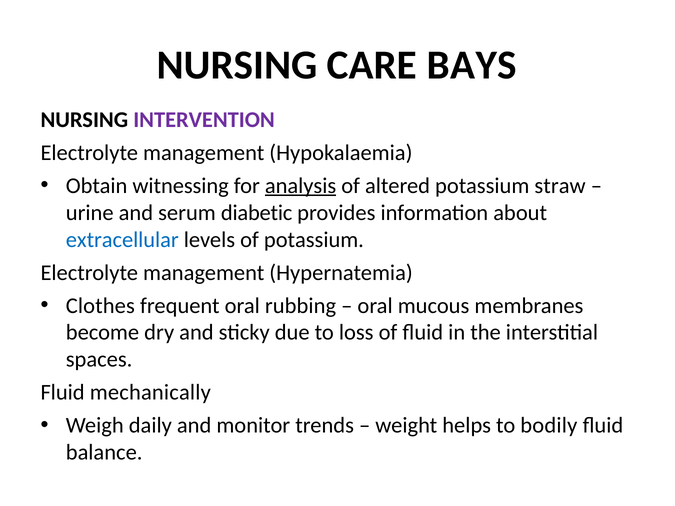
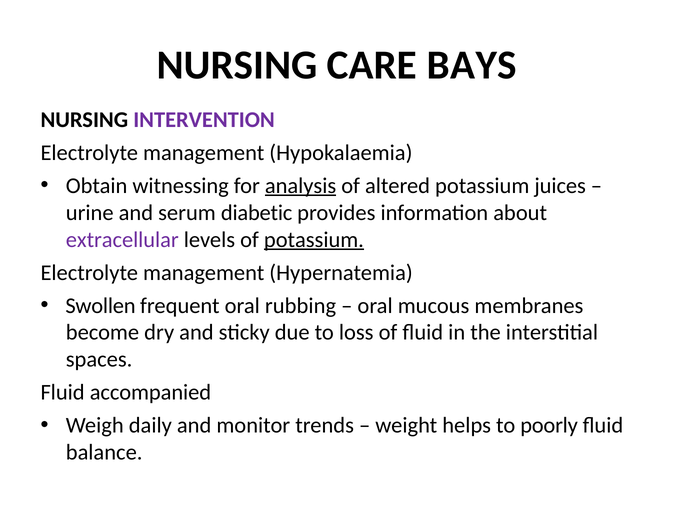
straw: straw -> juices
extracellular colour: blue -> purple
potassium at (314, 240) underline: none -> present
Clothes: Clothes -> Swollen
mechanically: mechanically -> accompanied
bodily: bodily -> poorly
